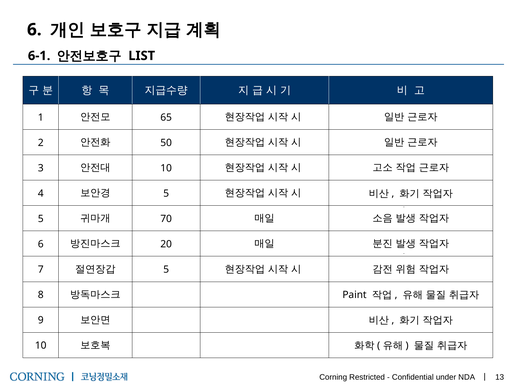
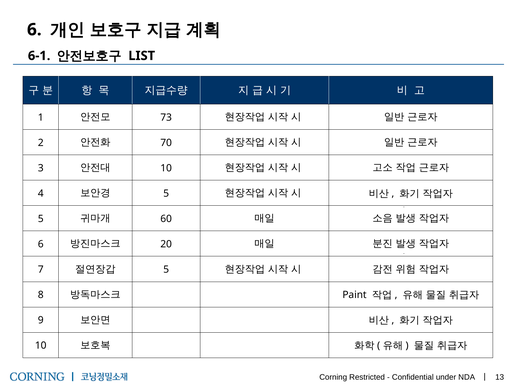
65: 65 -> 73
50: 50 -> 70
70: 70 -> 60
